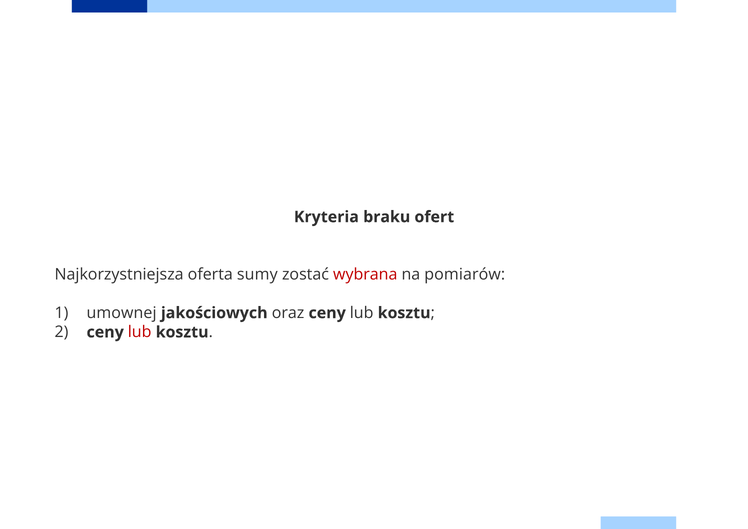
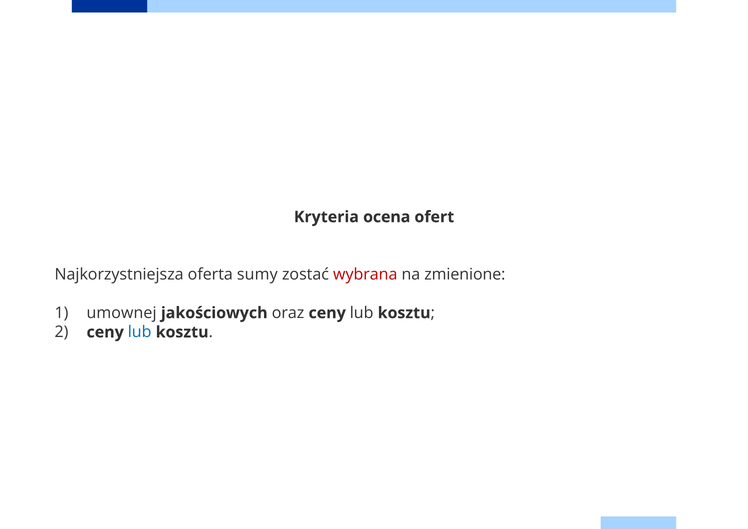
braku: braku -> ocena
pomiarów: pomiarów -> zmienione
lub at (140, 332) colour: red -> blue
